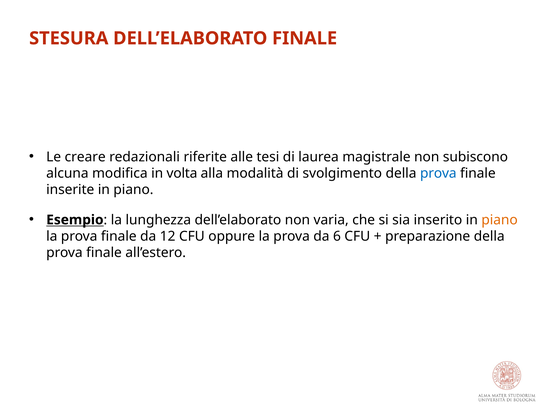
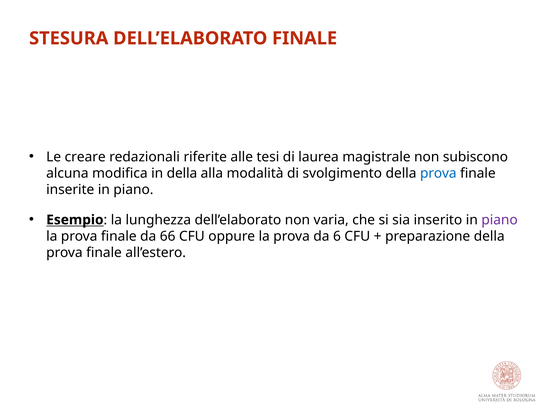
in volta: volta -> della
piano at (500, 220) colour: orange -> purple
12: 12 -> 66
